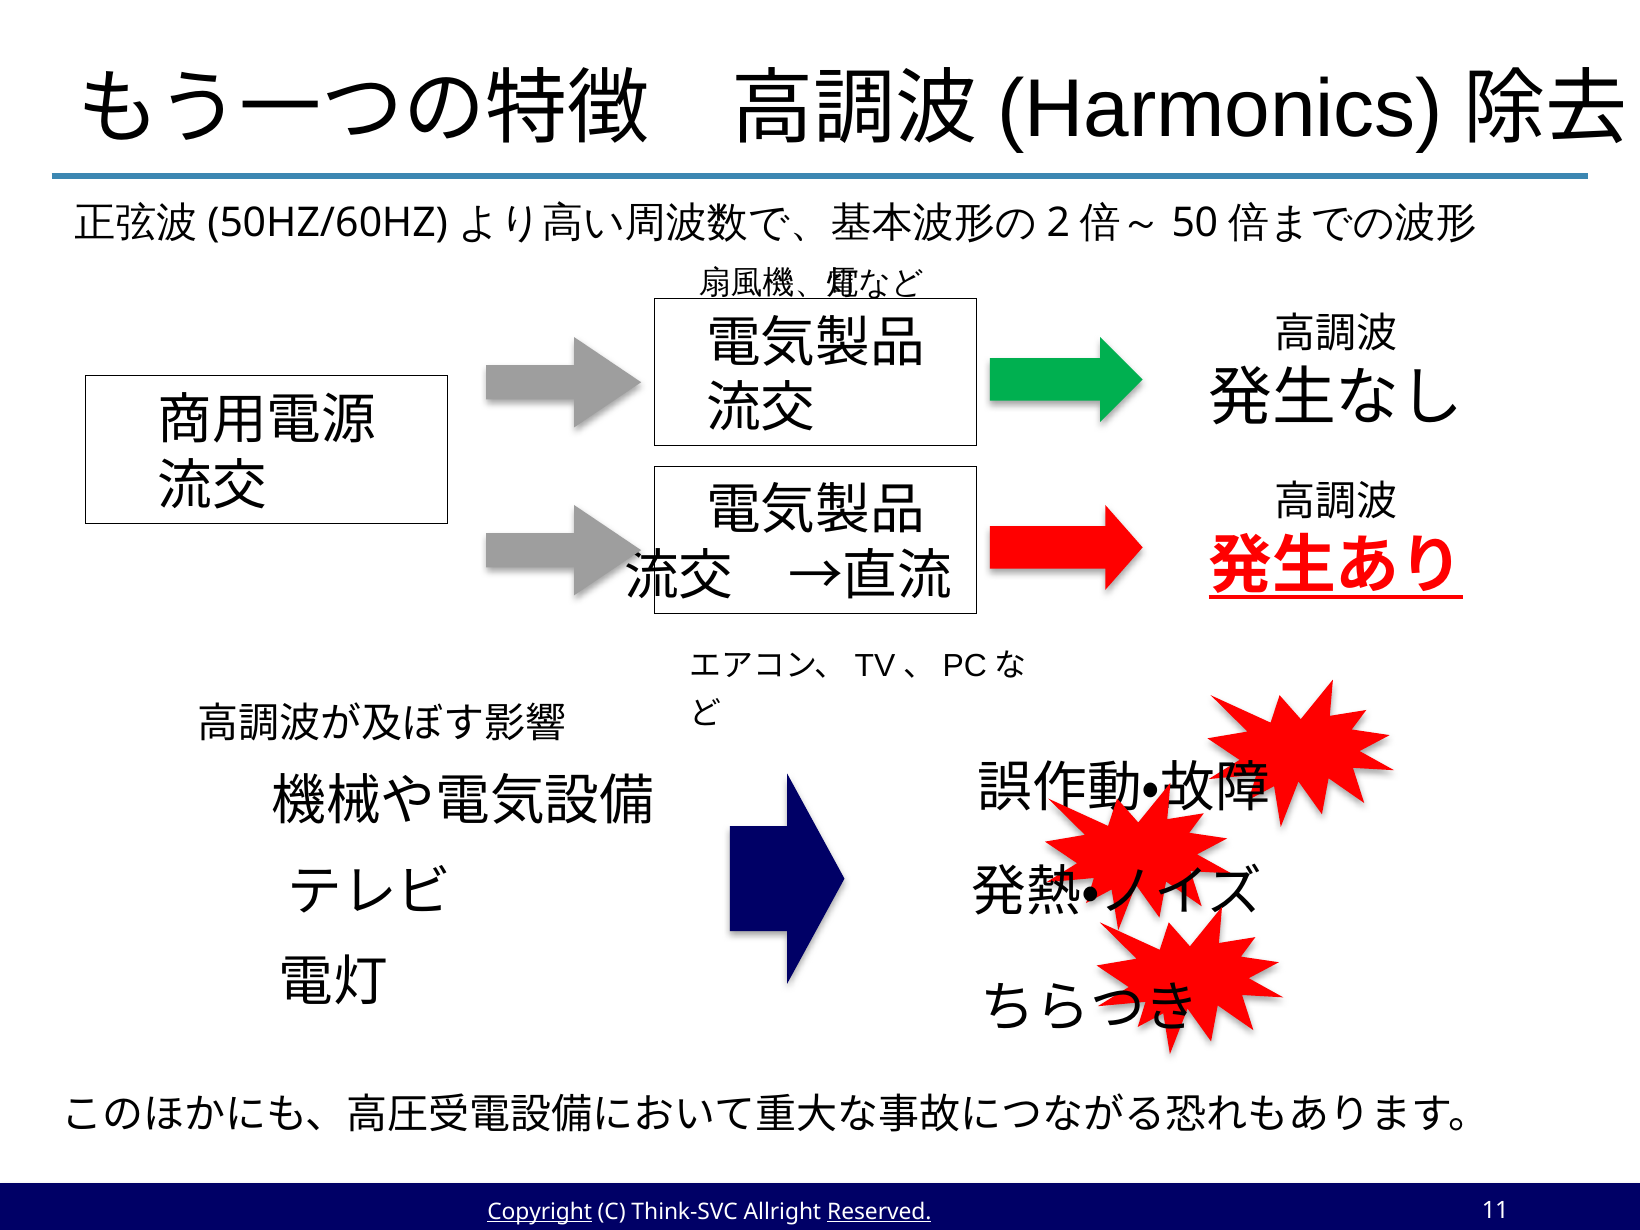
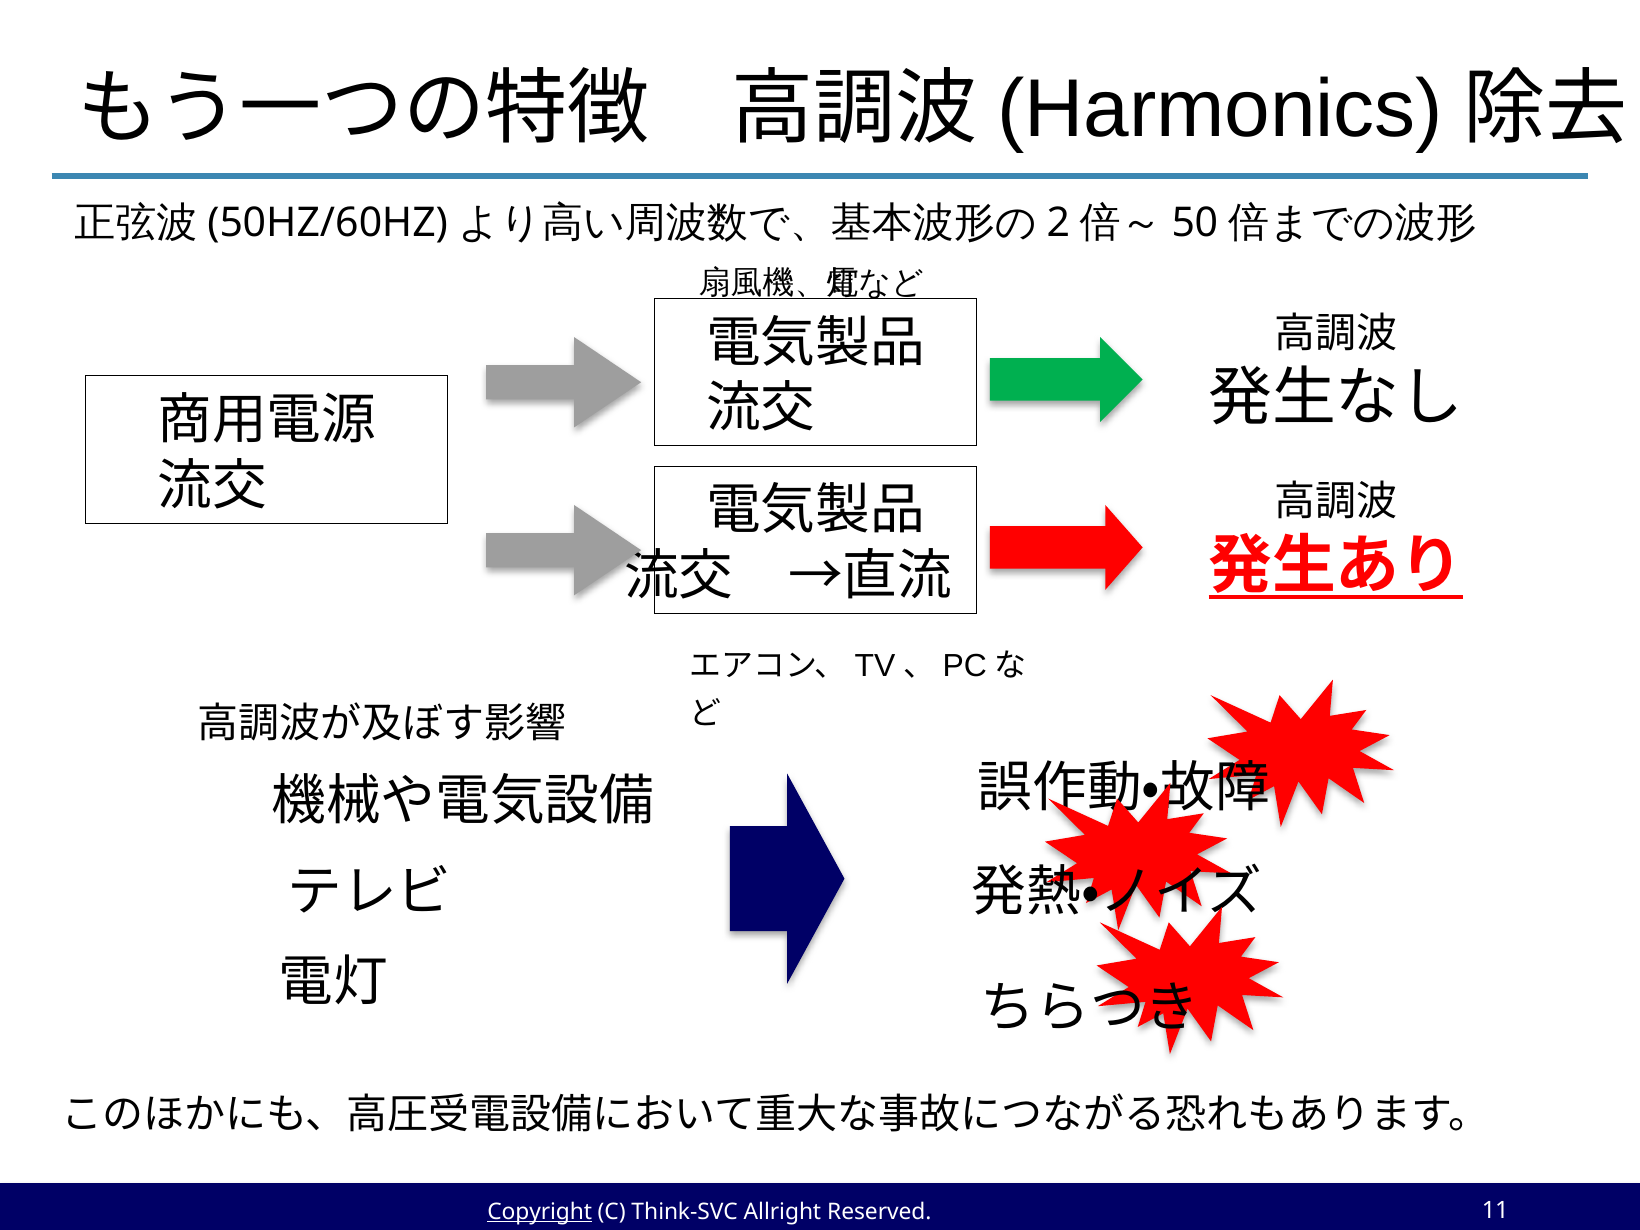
Reserved underline: present -> none
